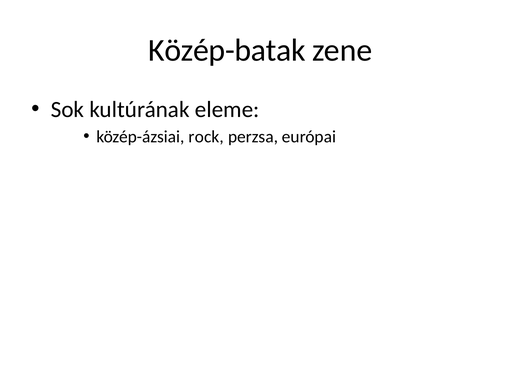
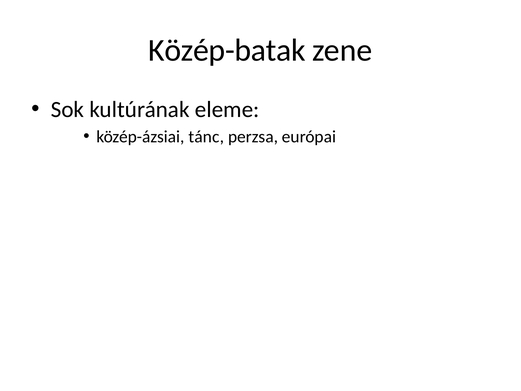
rock: rock -> tánc
